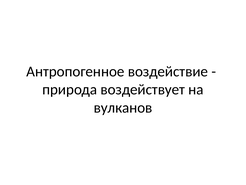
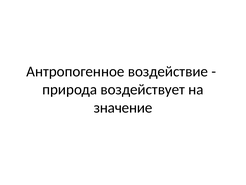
вулканов: вулканов -> значение
